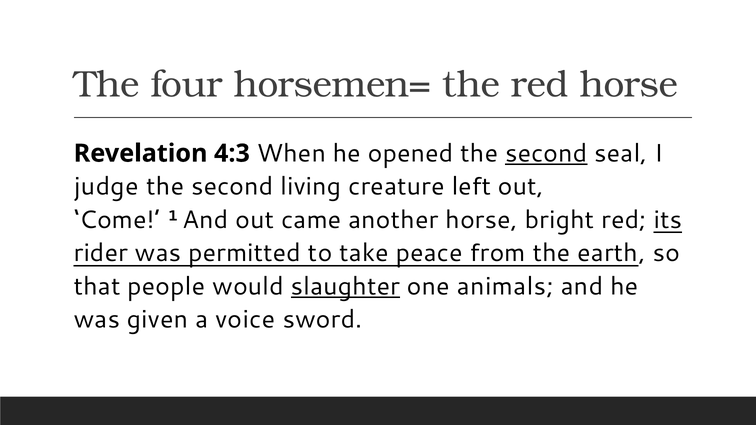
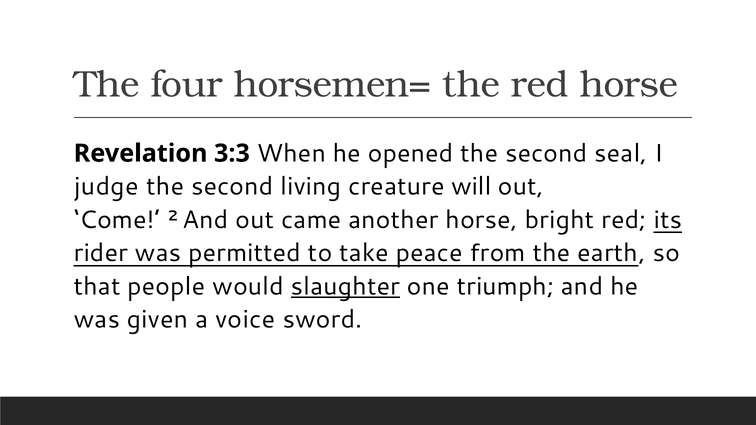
4:3: 4:3 -> 3:3
second at (546, 153) underline: present -> none
left: left -> will
1: 1 -> 2
animals: animals -> triumph
